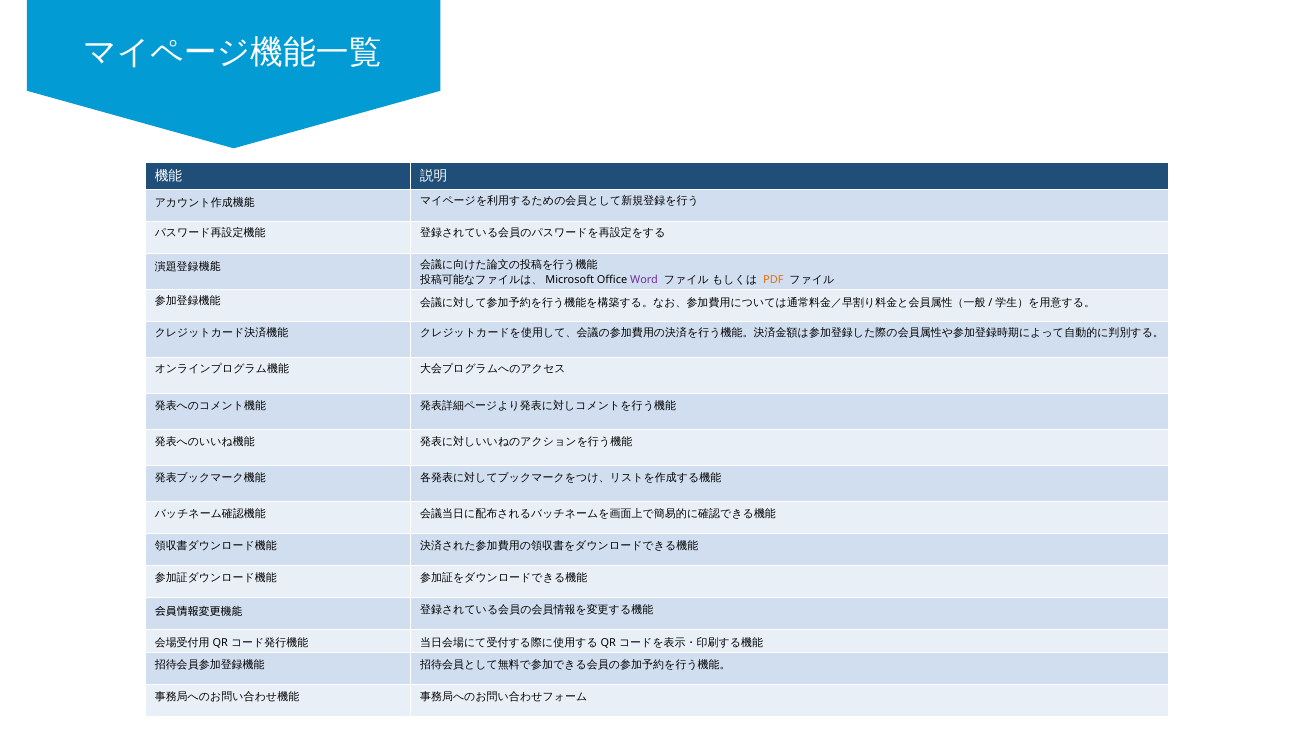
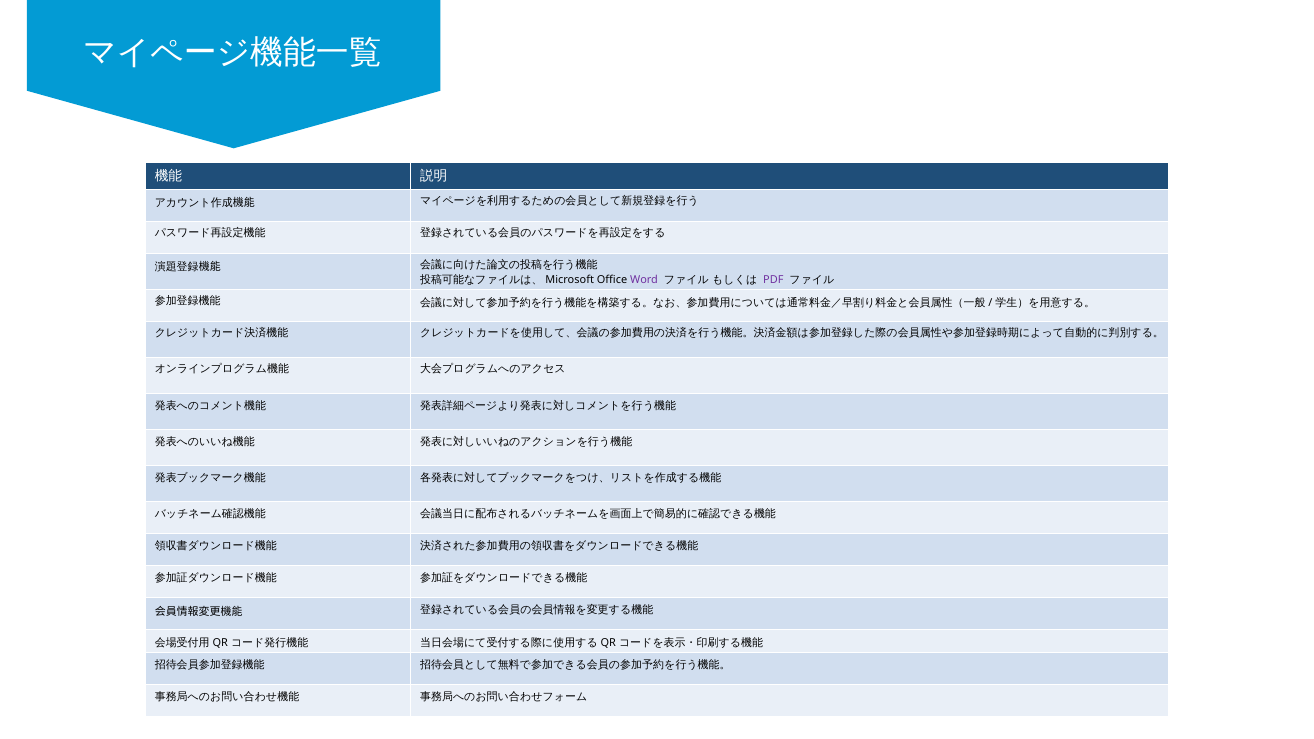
PDF colour: orange -> purple
